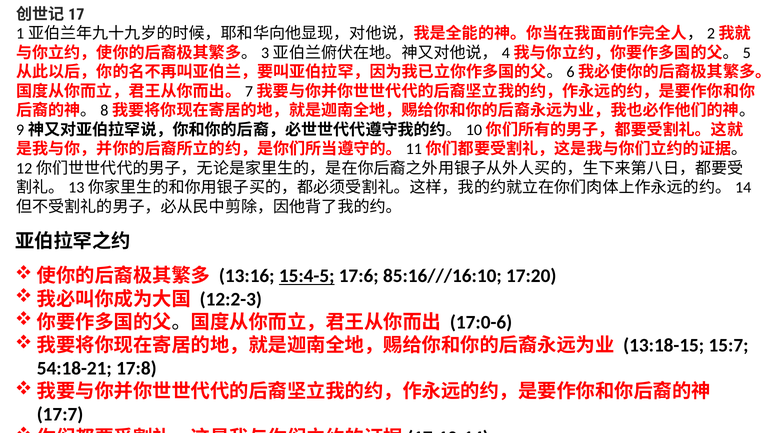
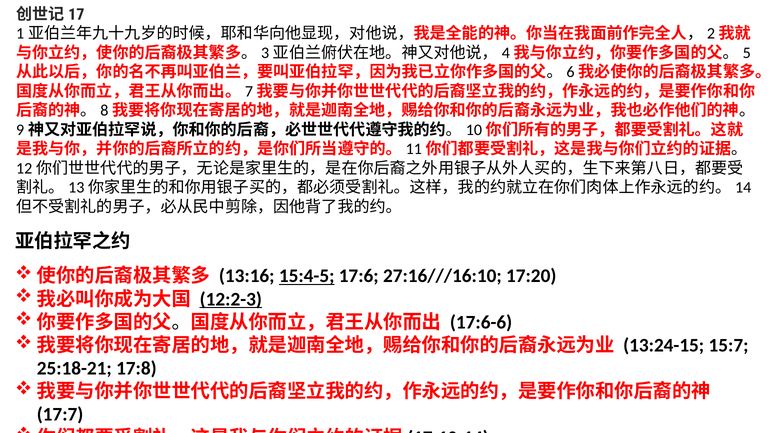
85:16///16:10: 85:16///16:10 -> 27:16///16:10
12:2-3 underline: none -> present
17:0-6: 17:0-6 -> 17:6-6
13:18-15: 13:18-15 -> 13:24-15
54:18-21: 54:18-21 -> 25:18-21
